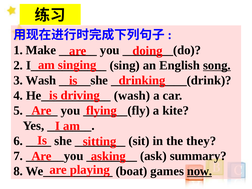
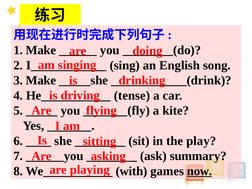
song underline: present -> none
3 Wash: Wash -> Make
wash at (132, 96): wash -> tense
they: they -> play
boat: boat -> with
